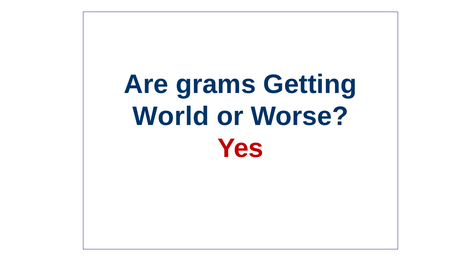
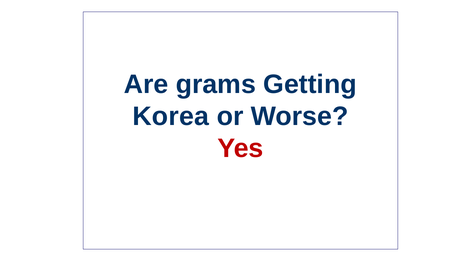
World: World -> Korea
